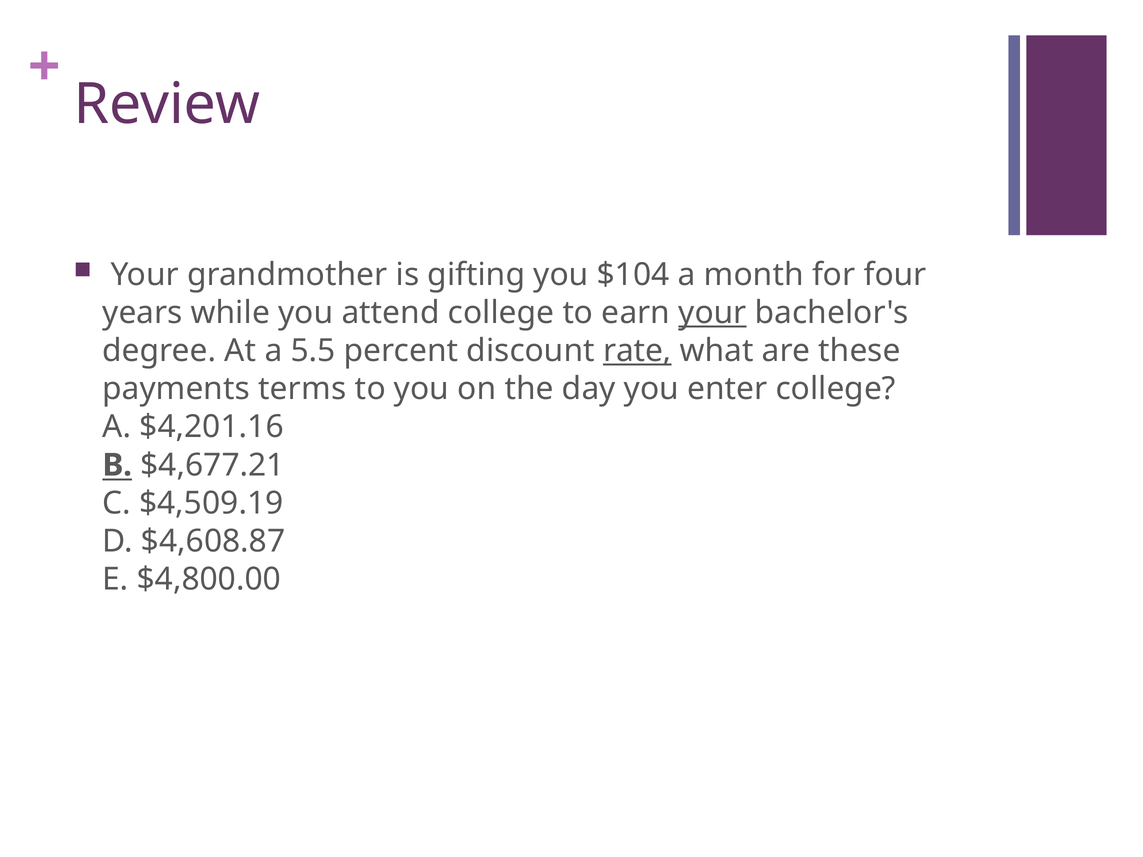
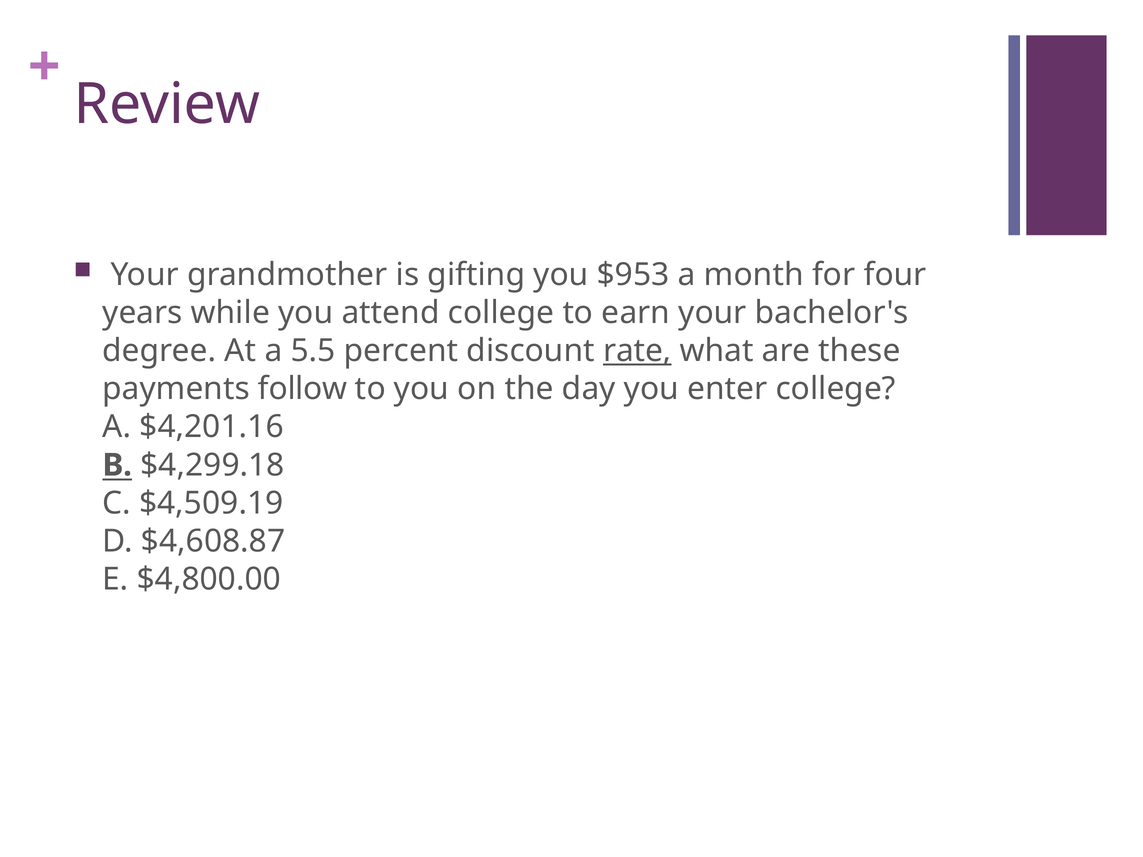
$104: $104 -> $953
your at (712, 313) underline: present -> none
terms: terms -> follow
$4,677.21: $4,677.21 -> $4,299.18
